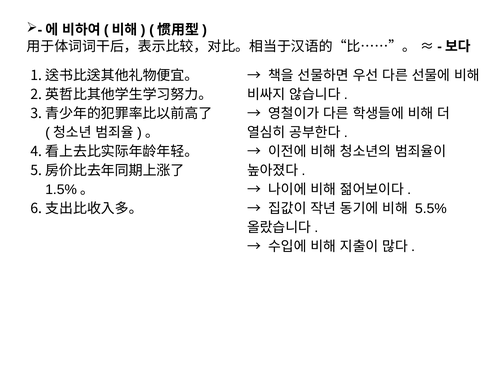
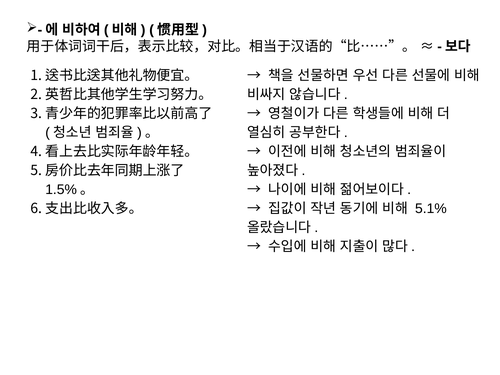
5.5%: 5.5% -> 5.1%
